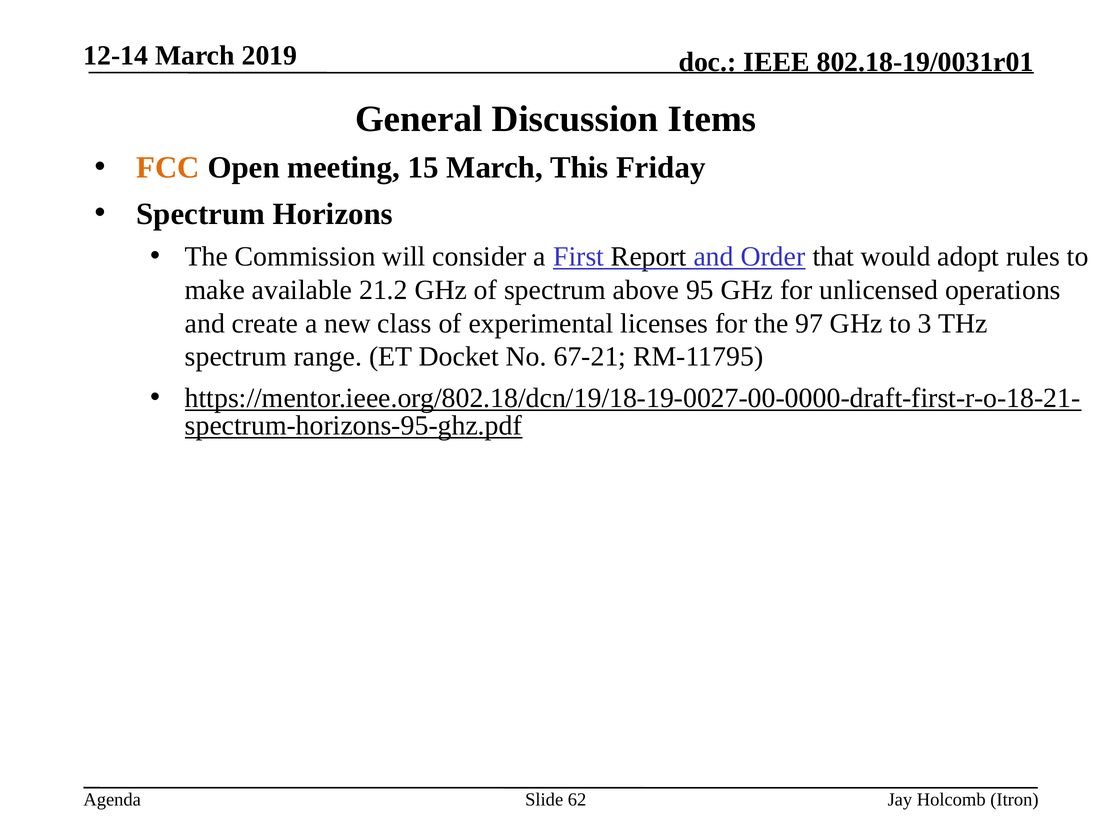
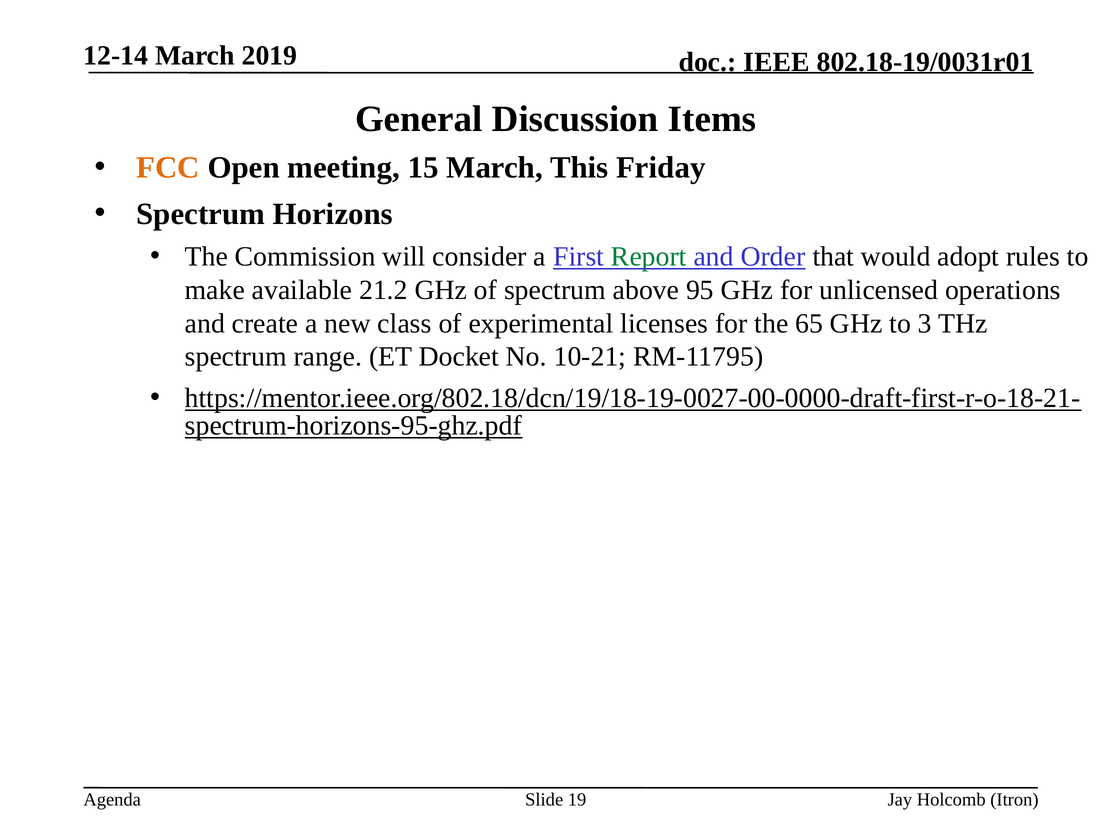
Report colour: black -> green
97: 97 -> 65
67-21: 67-21 -> 10-21
62: 62 -> 19
